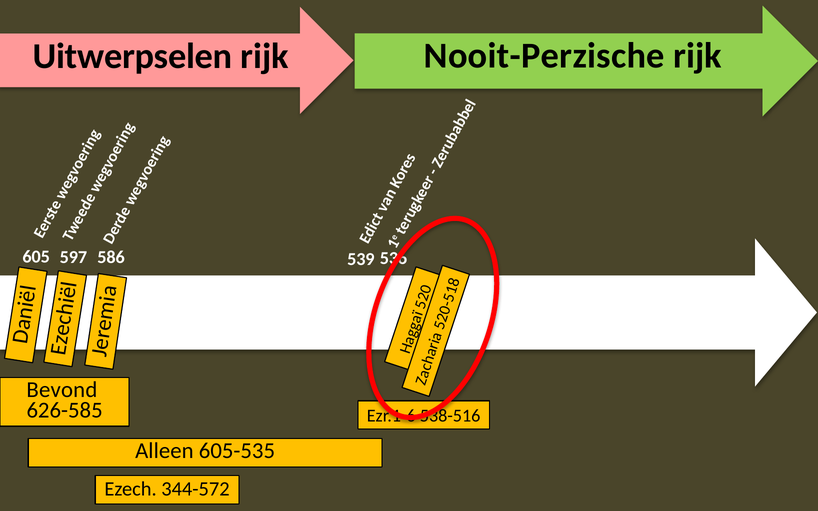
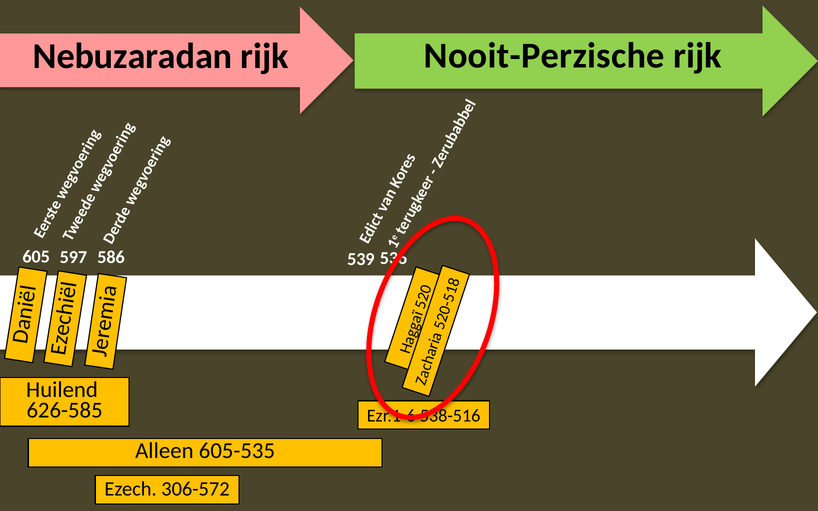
Uitwerpselen: Uitwerpselen -> Nebuzaradan
Bevond: Bevond -> Huilend
344-572: 344-572 -> 306-572
